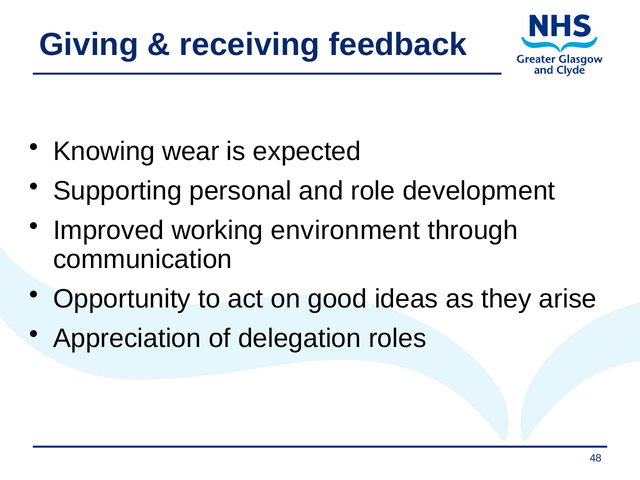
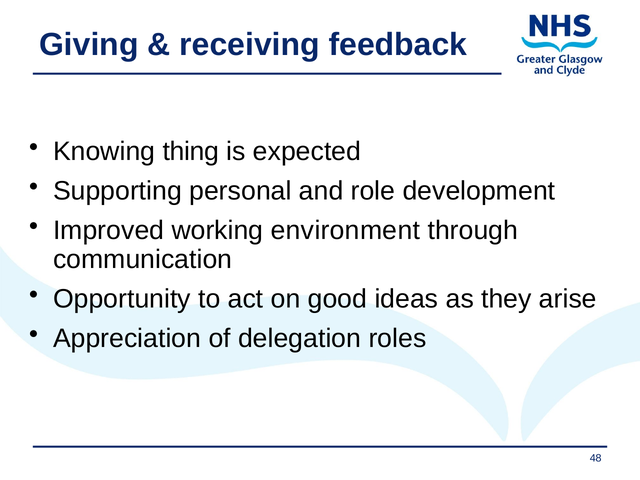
wear: wear -> thing
